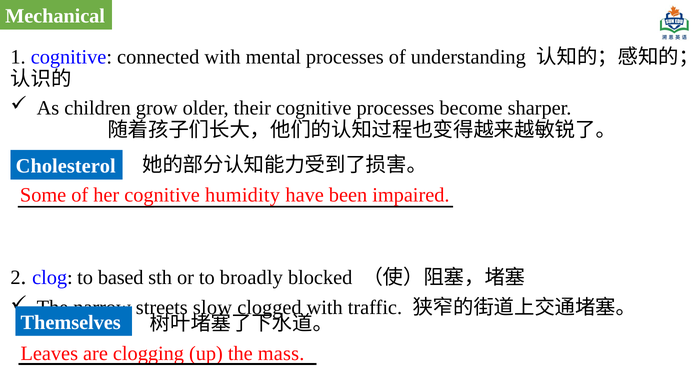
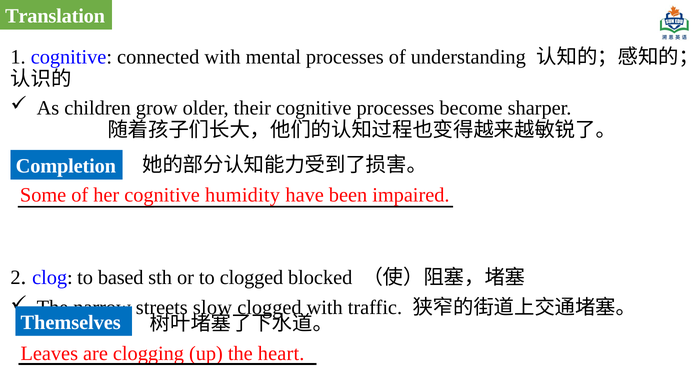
Mechanical: Mechanical -> Translation
Cholesterol: Cholesterol -> Completion
to broadly: broadly -> clogged
mass: mass -> heart
